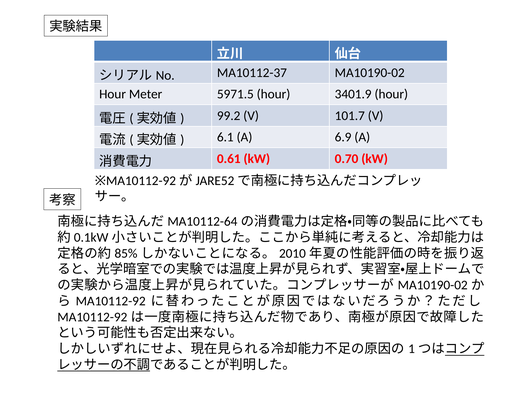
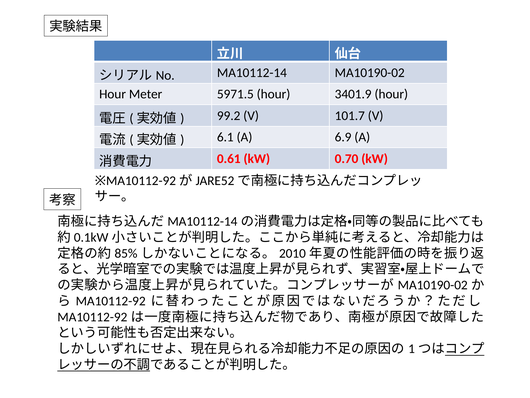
MA10112-37 at (252, 73): MA10112-37 -> MA10112-14
MA10112-64 at (202, 221): MA10112-64 -> MA10112-14
